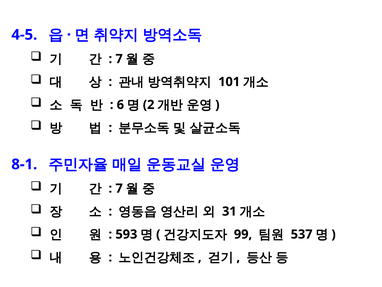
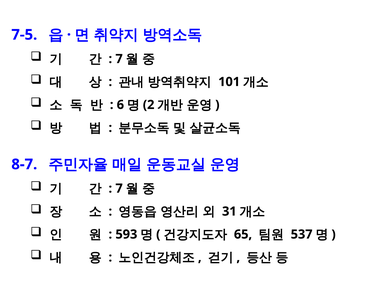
4-5: 4-5 -> 7-5
8-1: 8-1 -> 8-7
99: 99 -> 65
